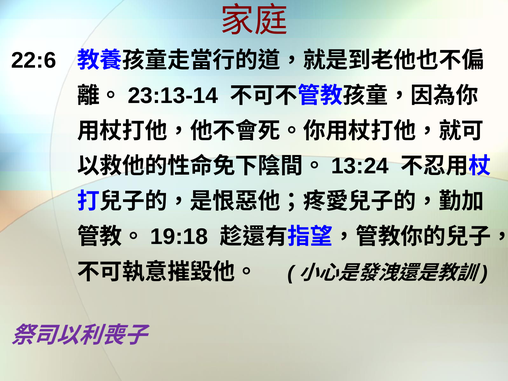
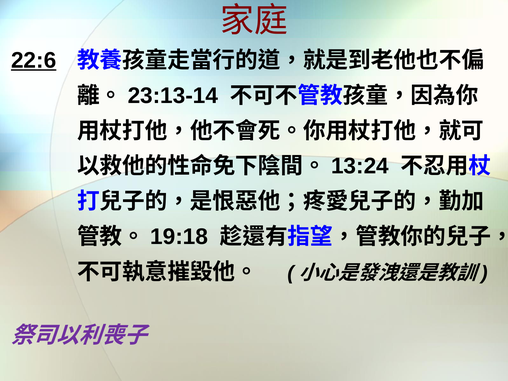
22:6 underline: none -> present
